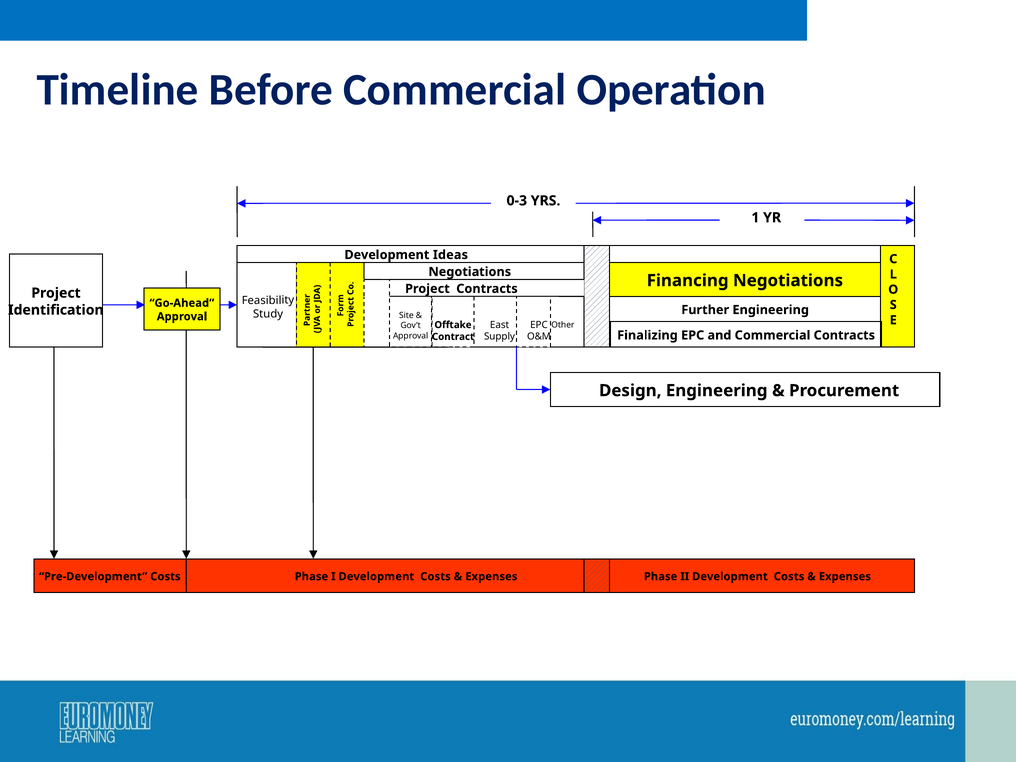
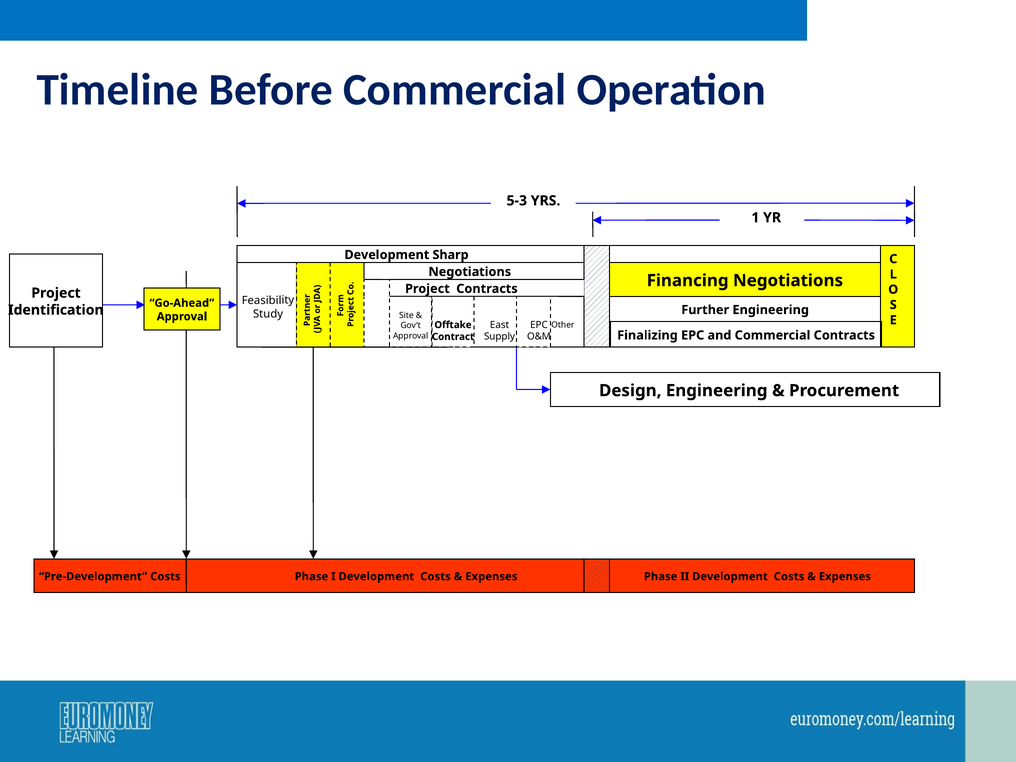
0-3: 0-3 -> 5-3
Ideas: Ideas -> Sharp
